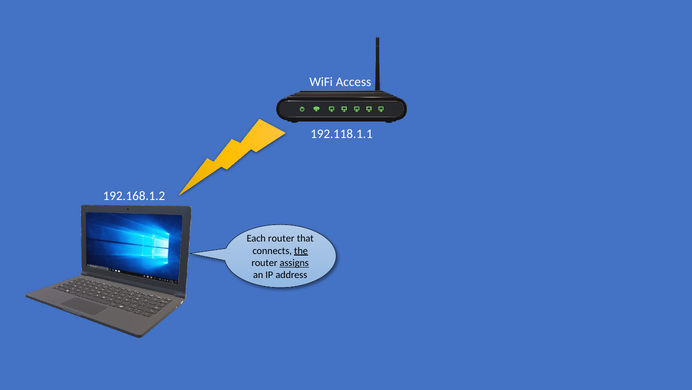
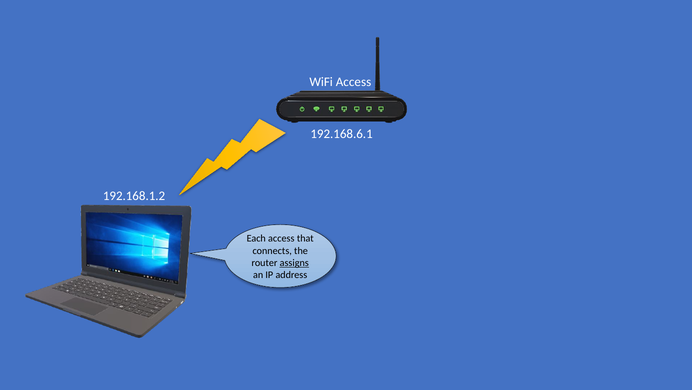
192.118.1.1: 192.118.1.1 -> 192.168.6.1
Each router: router -> access
the underline: present -> none
